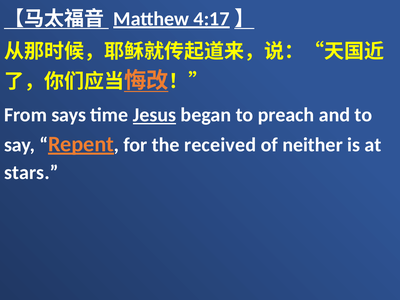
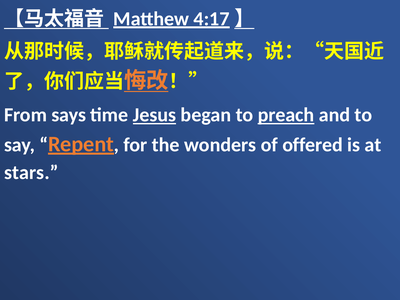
preach underline: none -> present
received: received -> wonders
neither: neither -> offered
